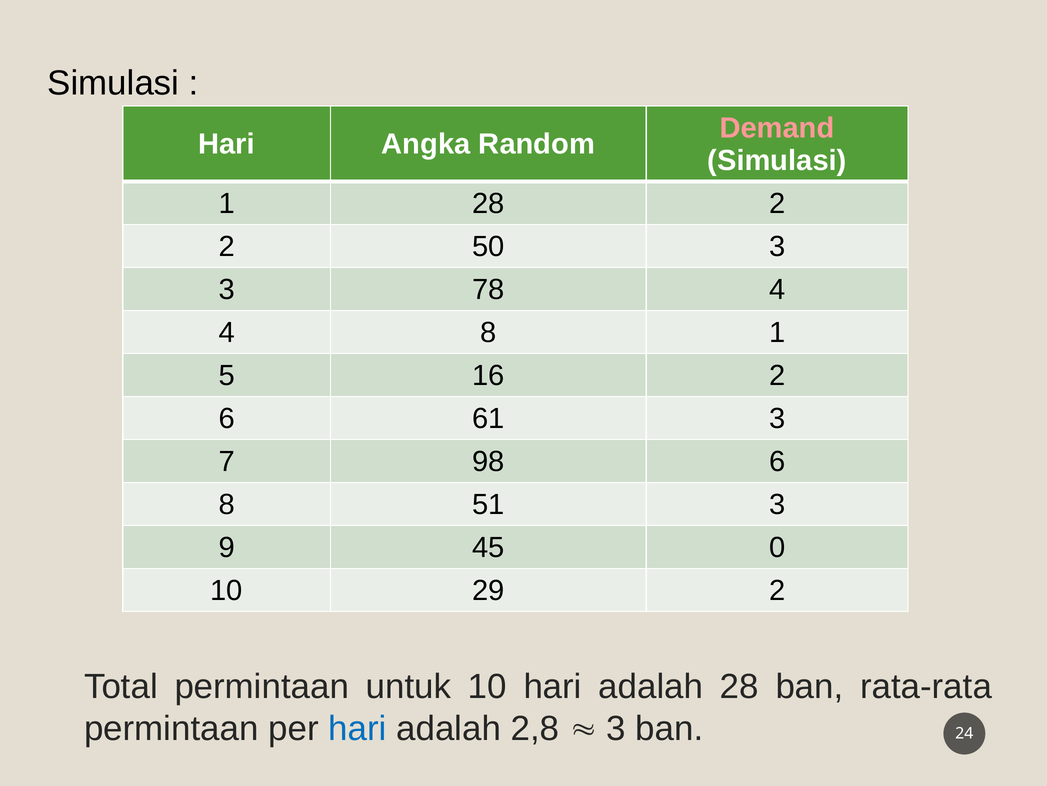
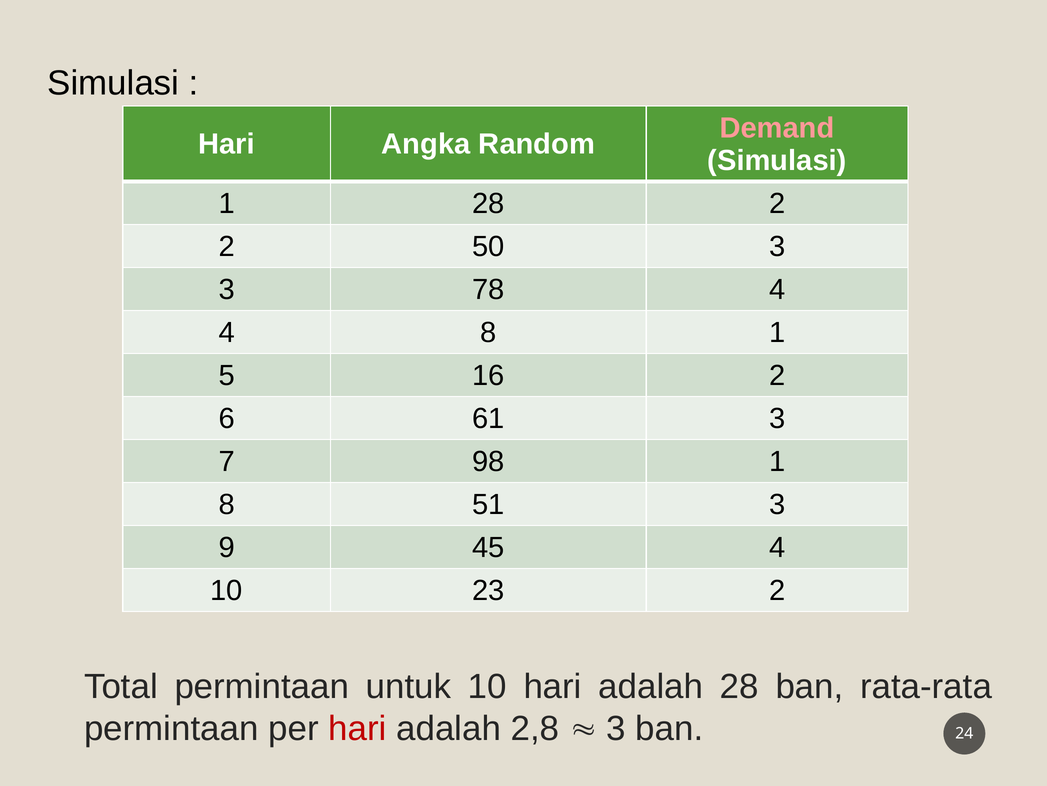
98 6: 6 -> 1
45 0: 0 -> 4
29: 29 -> 23
hari at (357, 728) colour: blue -> red
